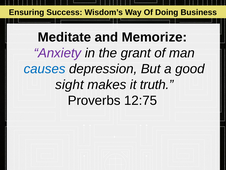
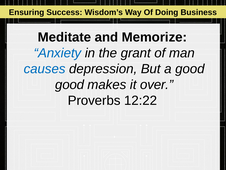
Anxiety colour: purple -> blue
sight at (69, 84): sight -> good
truth: truth -> over
12:75: 12:75 -> 12:22
